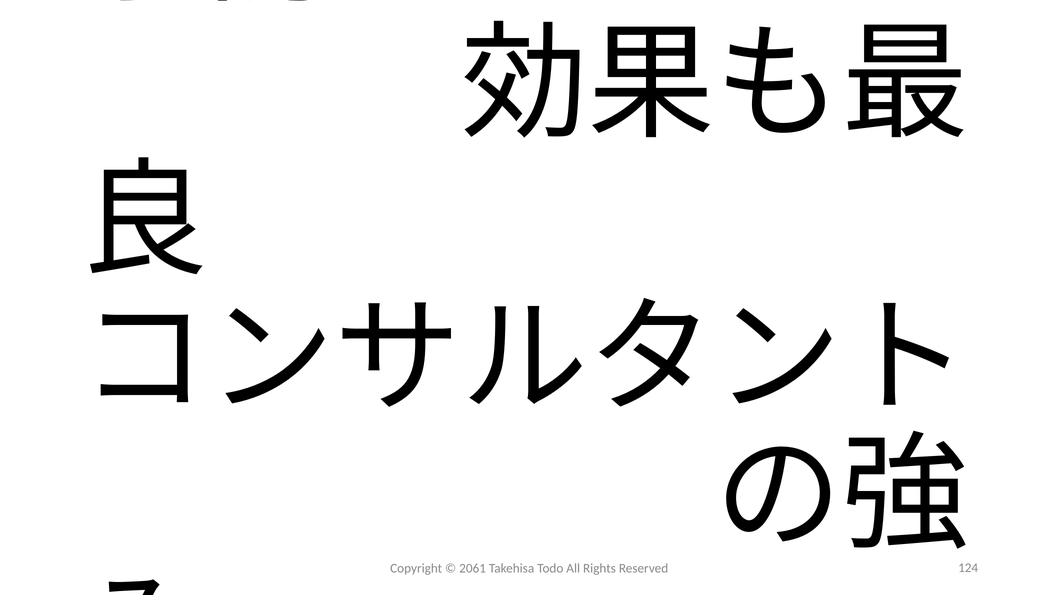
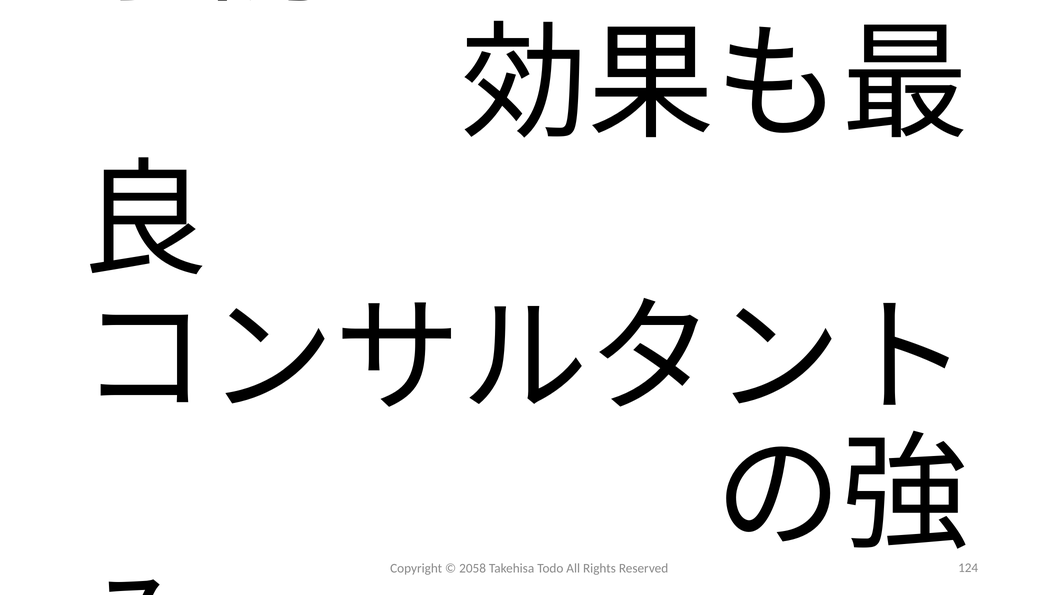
2061: 2061 -> 2058
